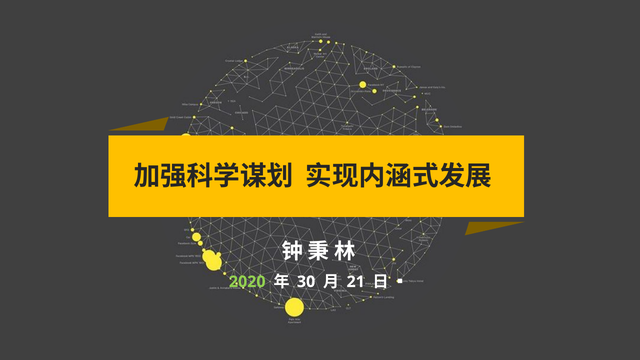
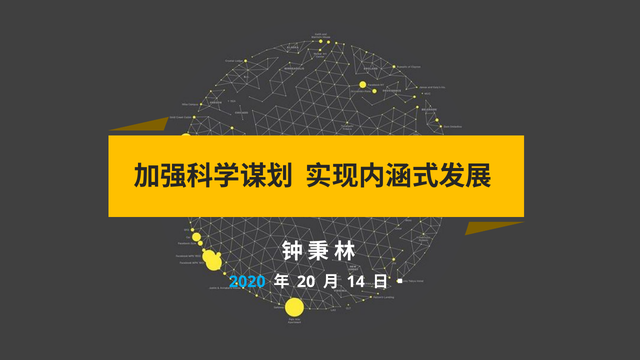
2020 colour: light green -> light blue
30: 30 -> 20
21: 21 -> 14
